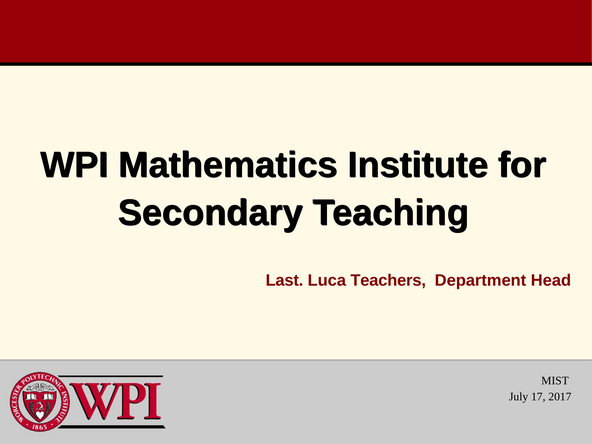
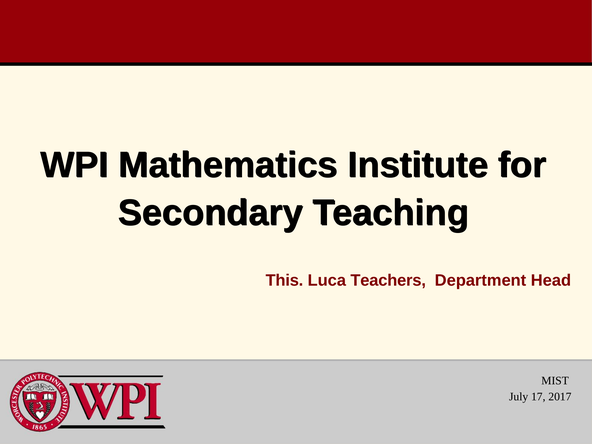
Last: Last -> This
